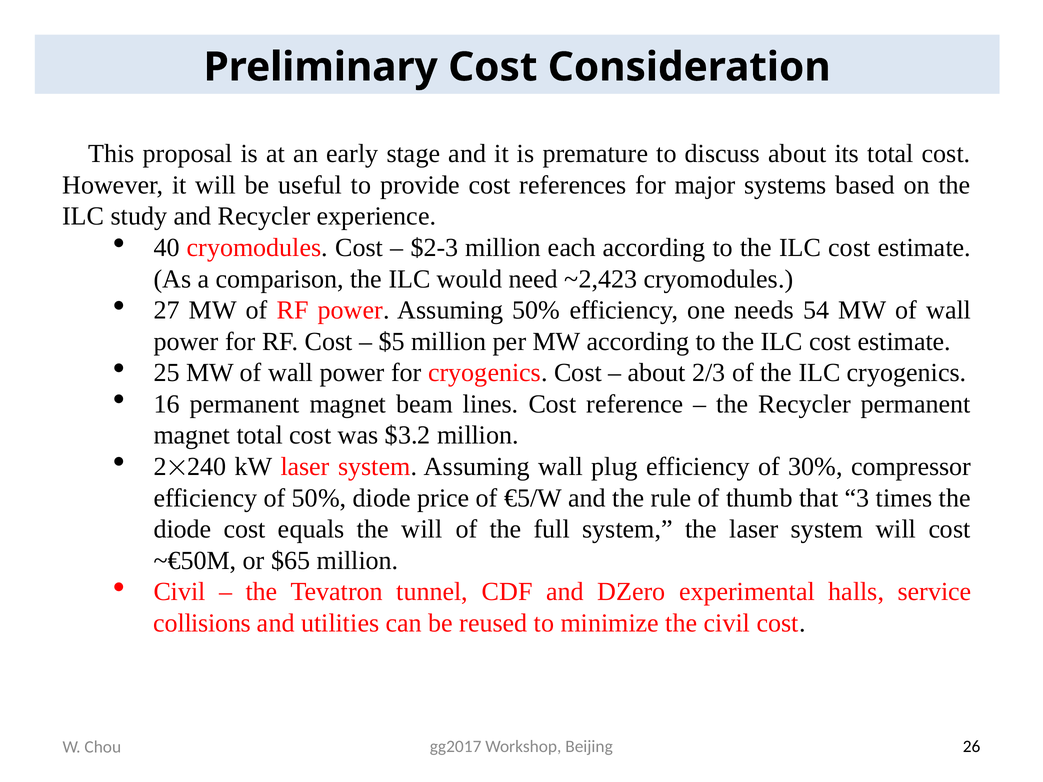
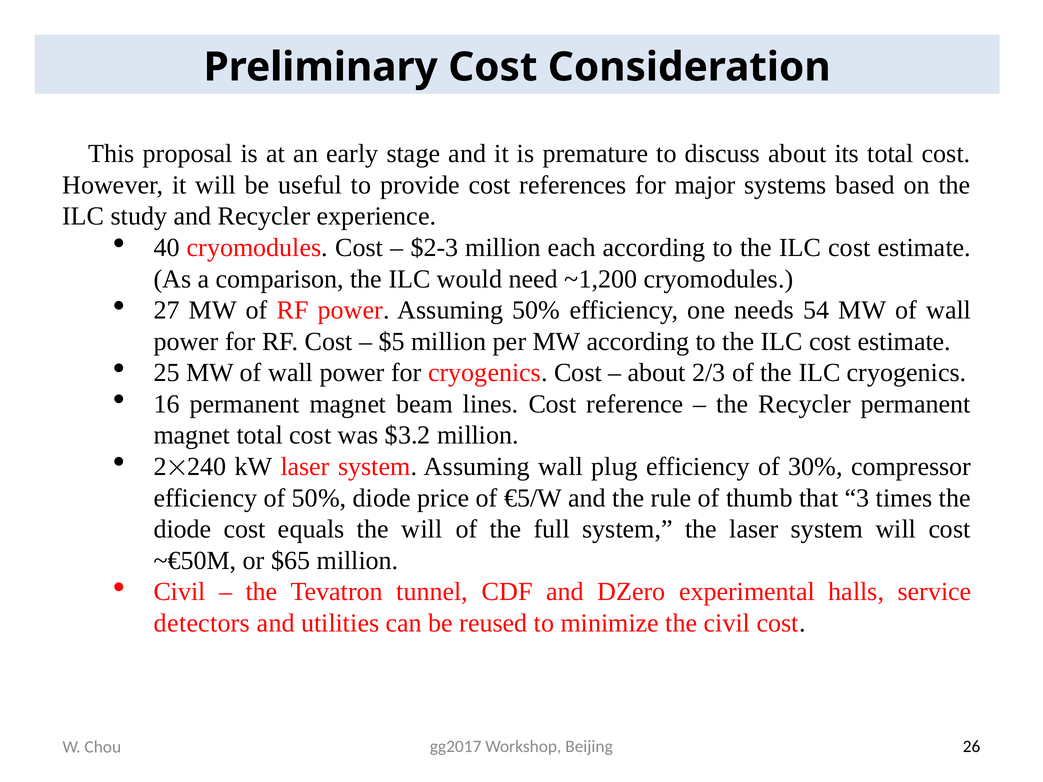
~2,423: ~2,423 -> ~1,200
collisions: collisions -> detectors
